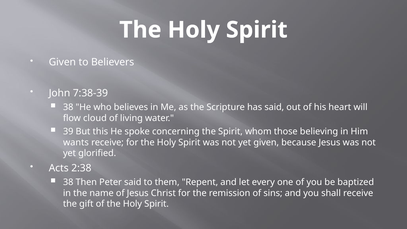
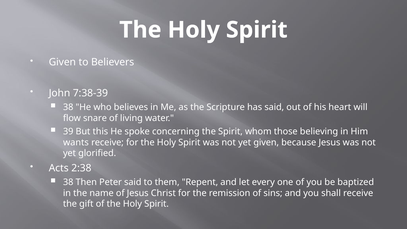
cloud: cloud -> snare
